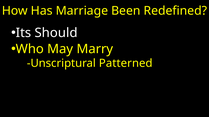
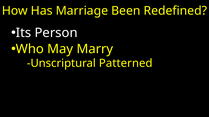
Should: Should -> Person
